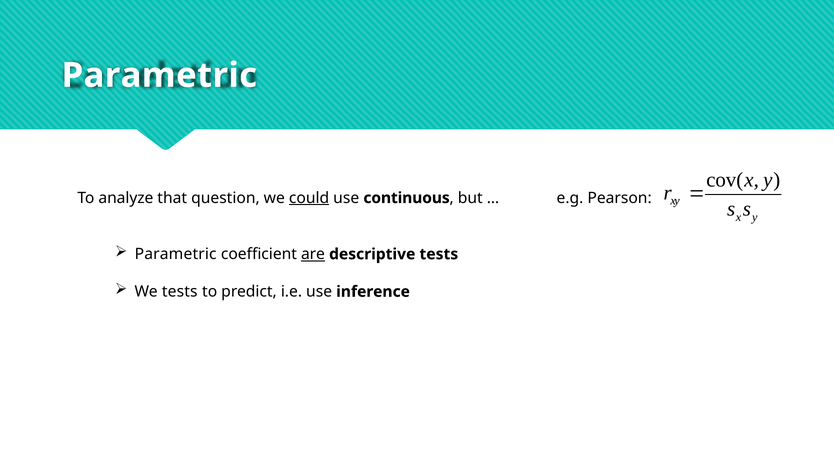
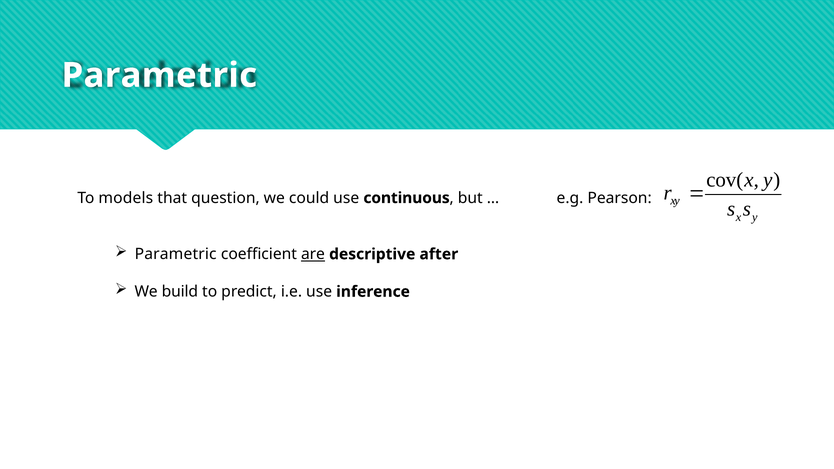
analyze: analyze -> models
could underline: present -> none
descriptive tests: tests -> after
We tests: tests -> build
